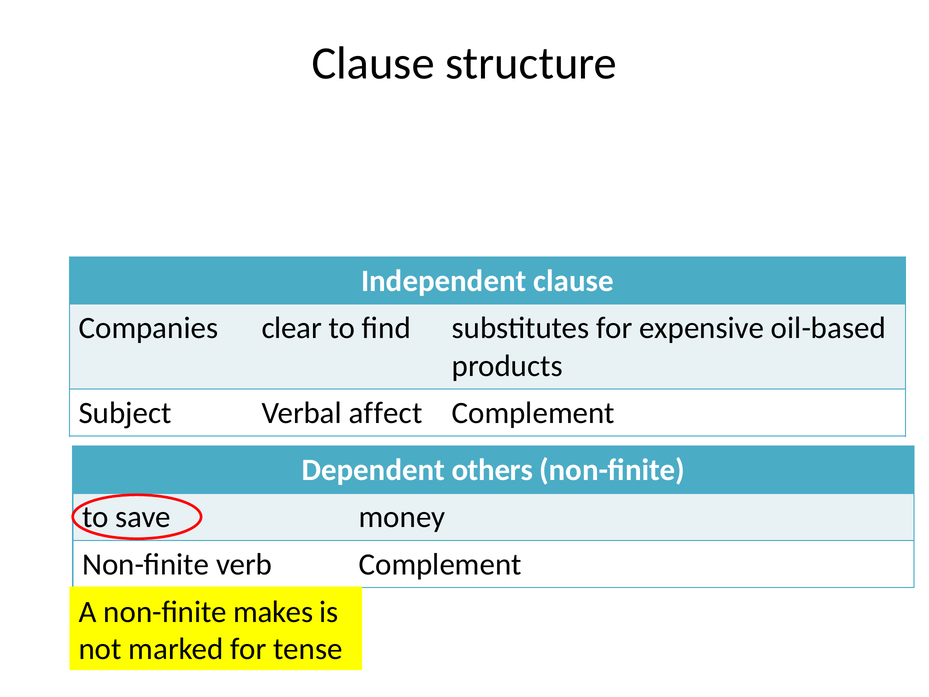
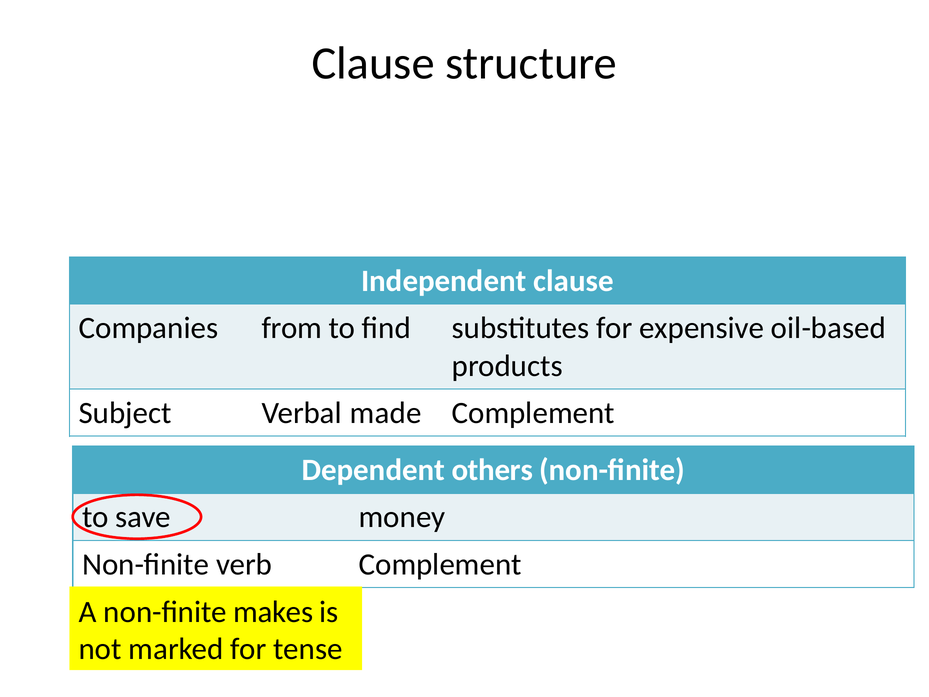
clear: clear -> from
affect: affect -> made
